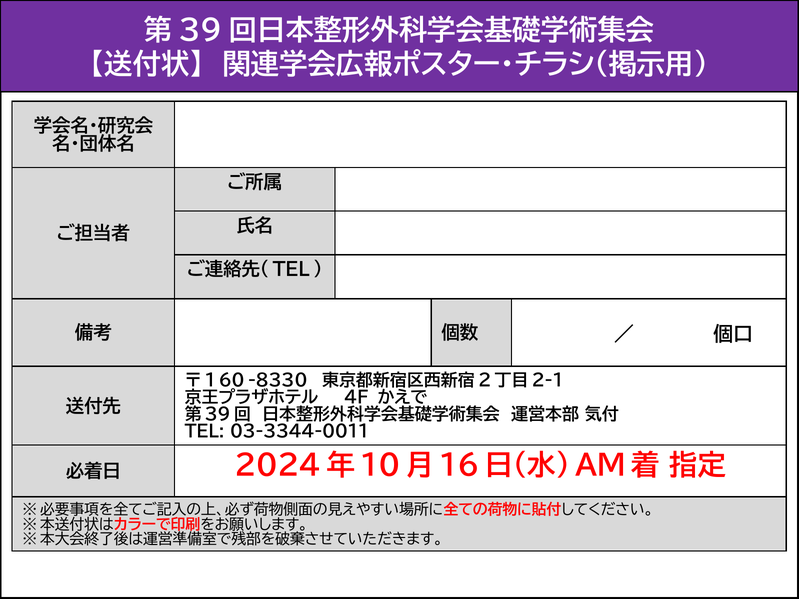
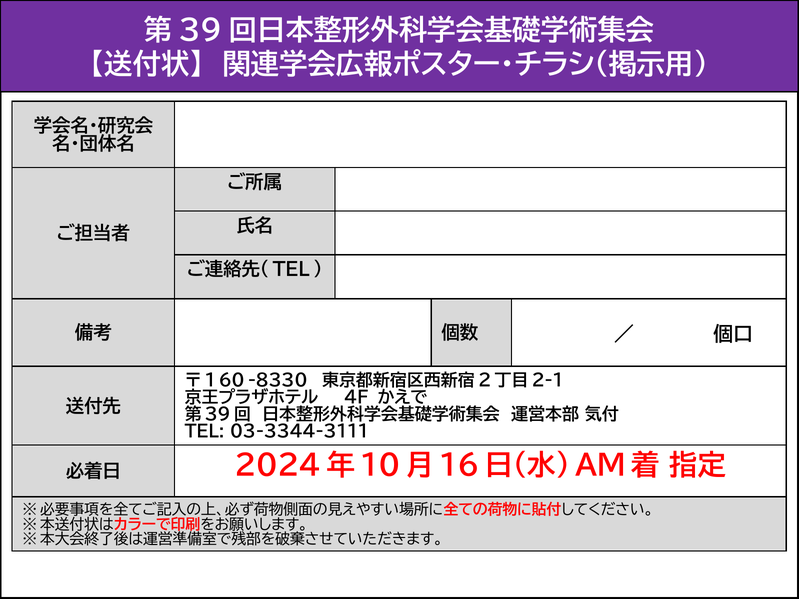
03-3344-0011: 03-3344-0011 -> 03-3344-3111
